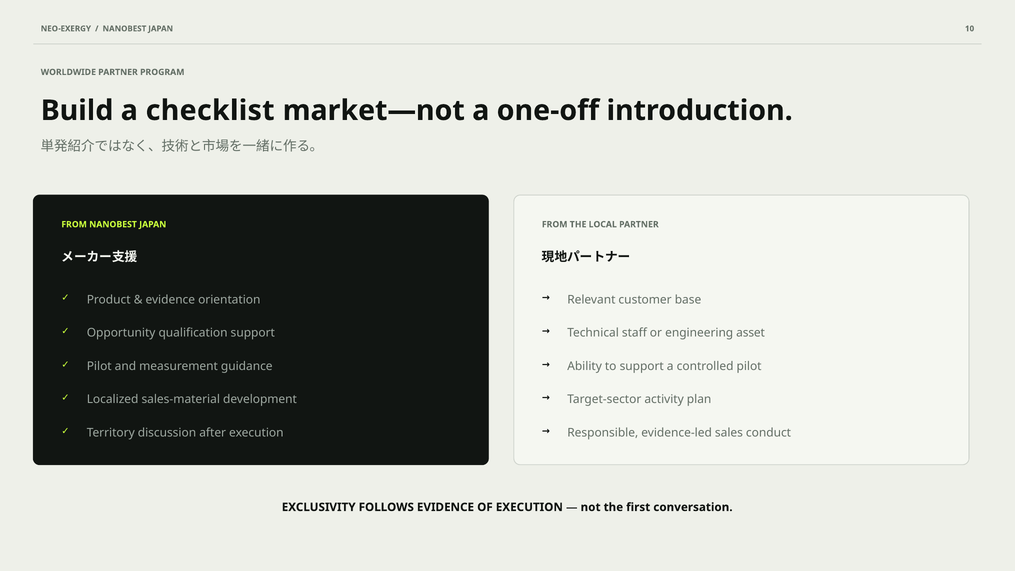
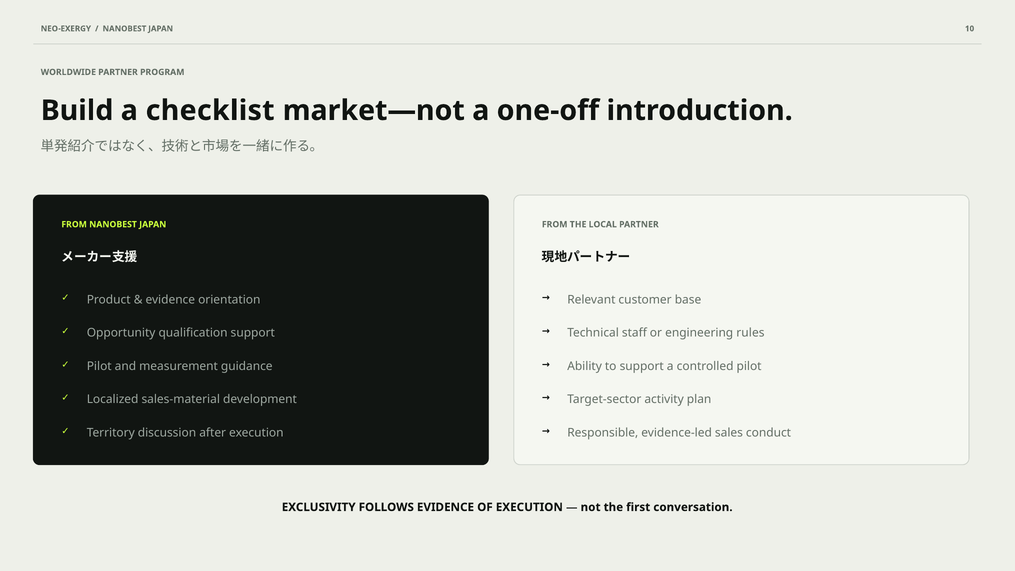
asset: asset -> rules
